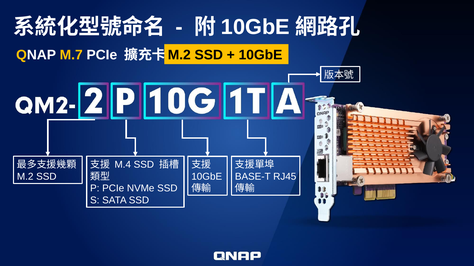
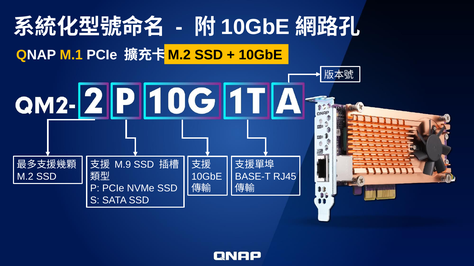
M.7: M.7 -> M.1
M.4: M.4 -> M.9
